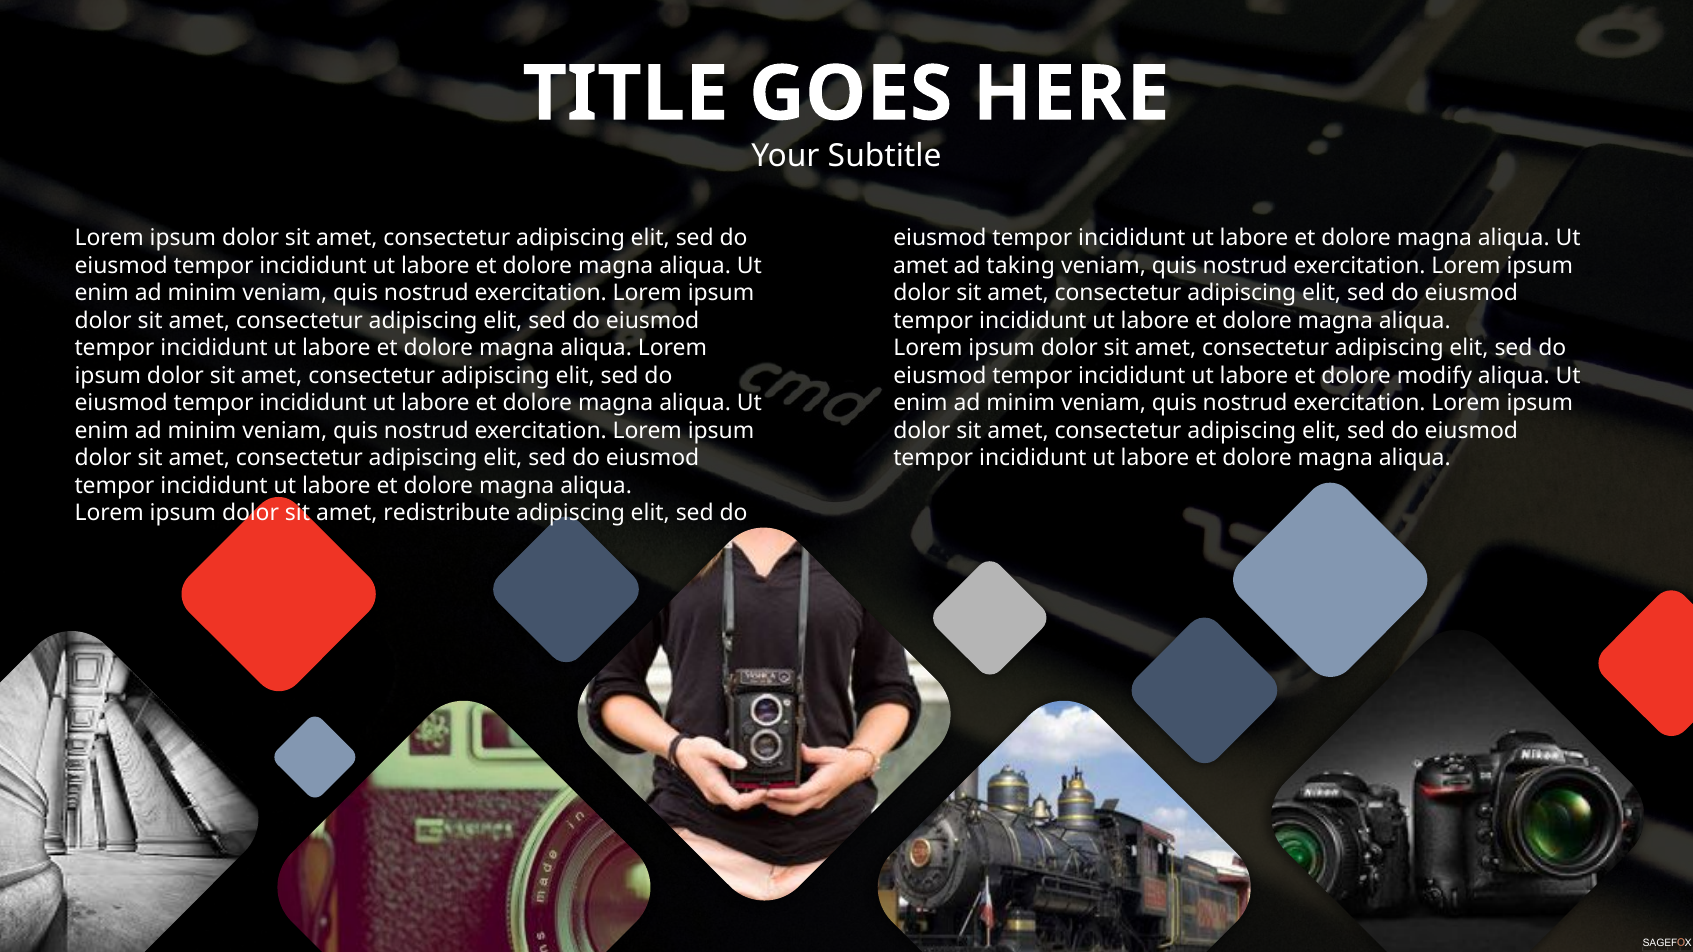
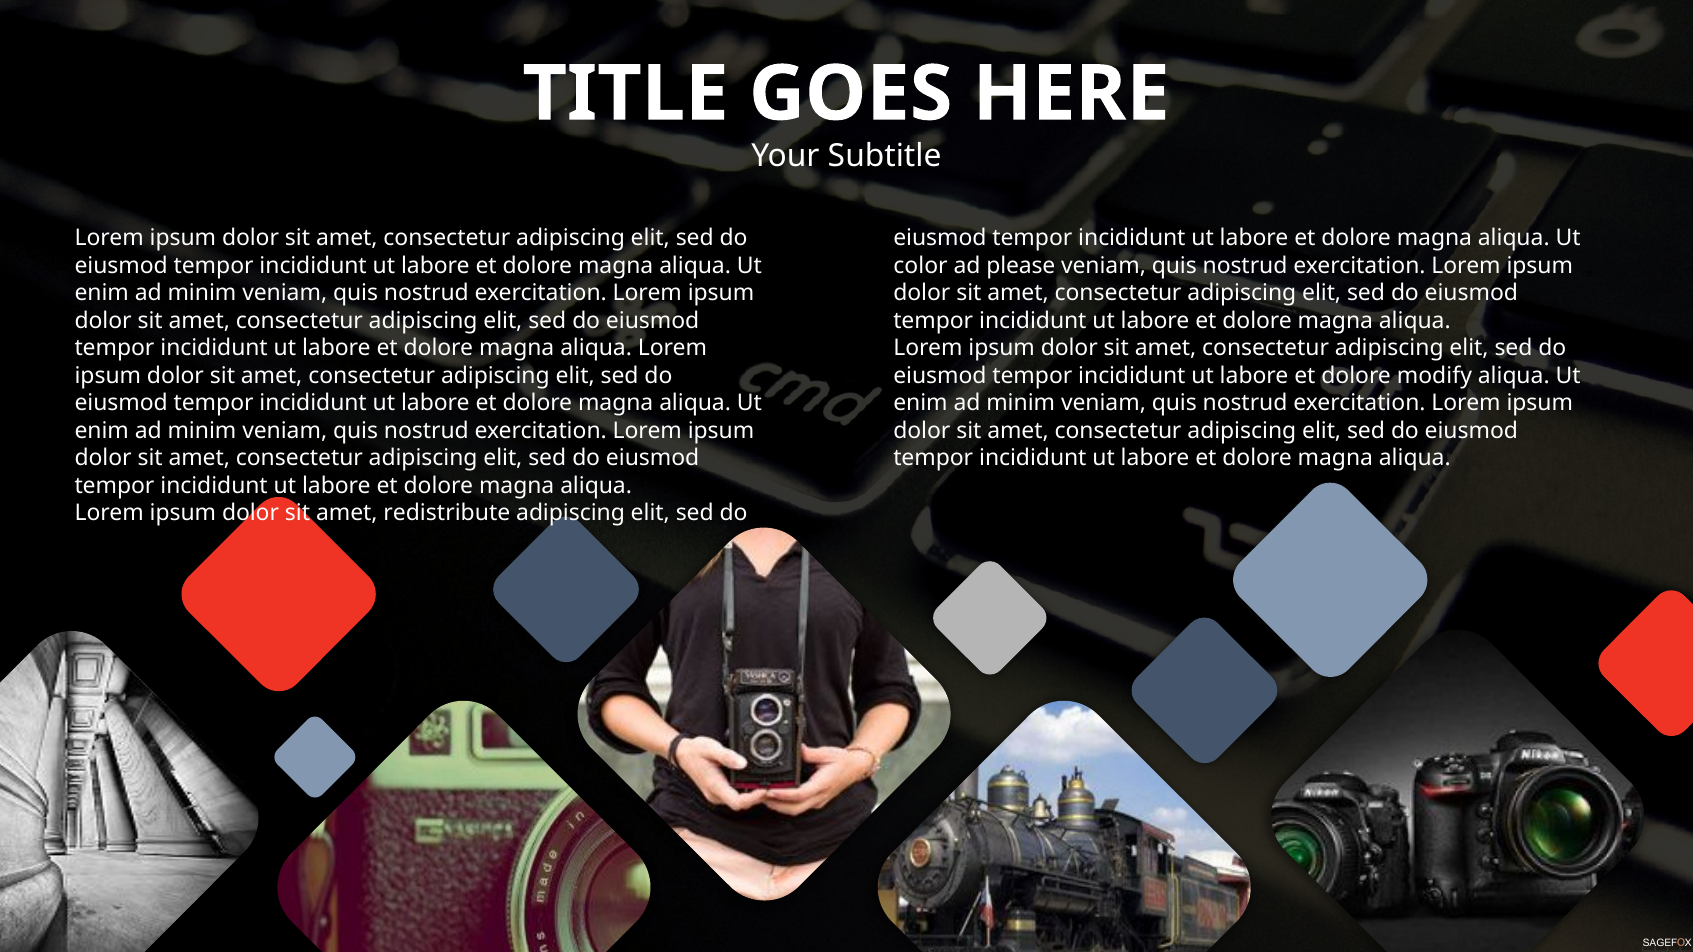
amet at (921, 266): amet -> color
taking: taking -> please
